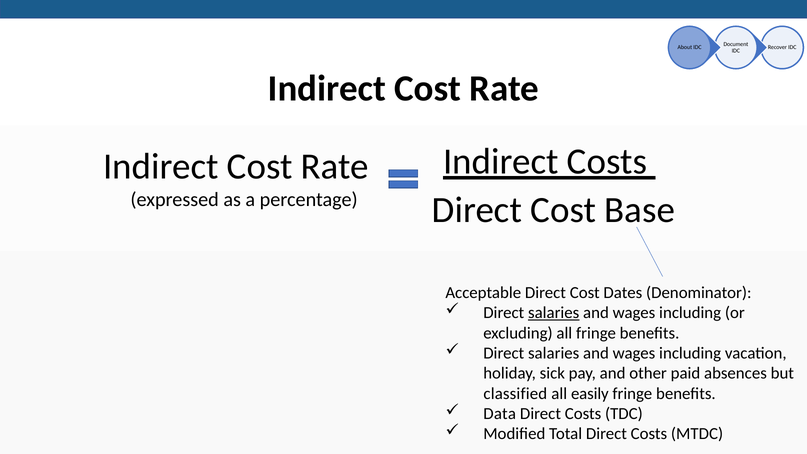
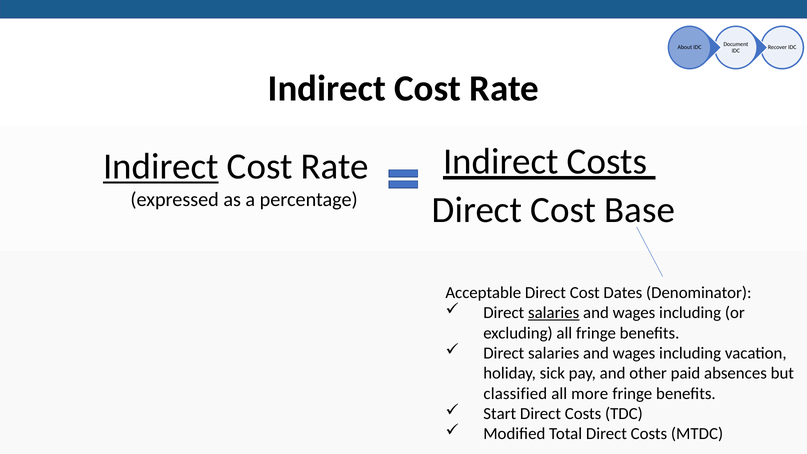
Indirect at (161, 167) underline: none -> present
easily: easily -> more
Data: Data -> Start
